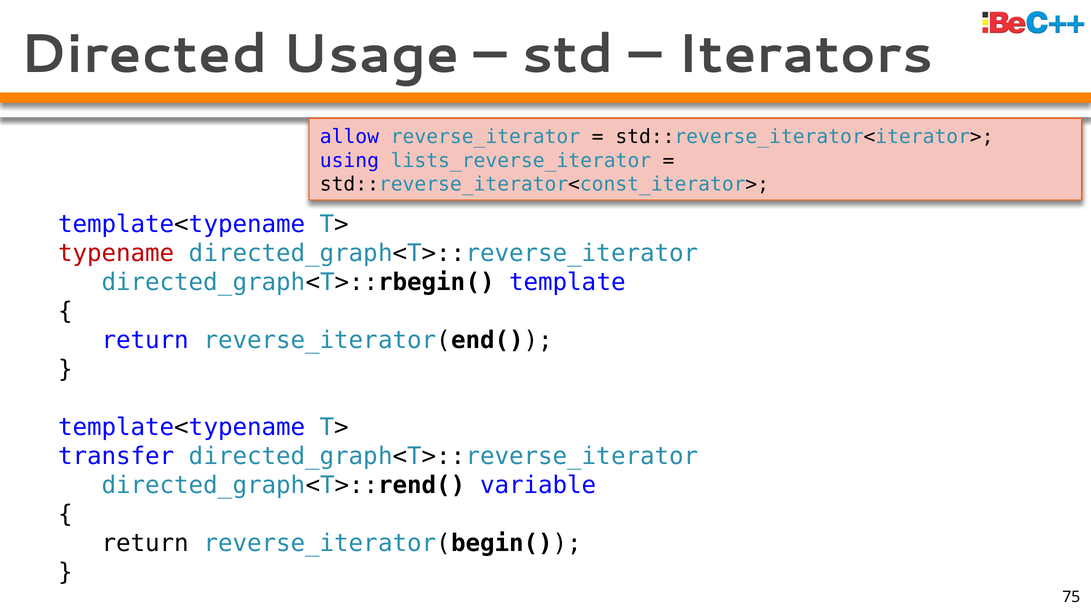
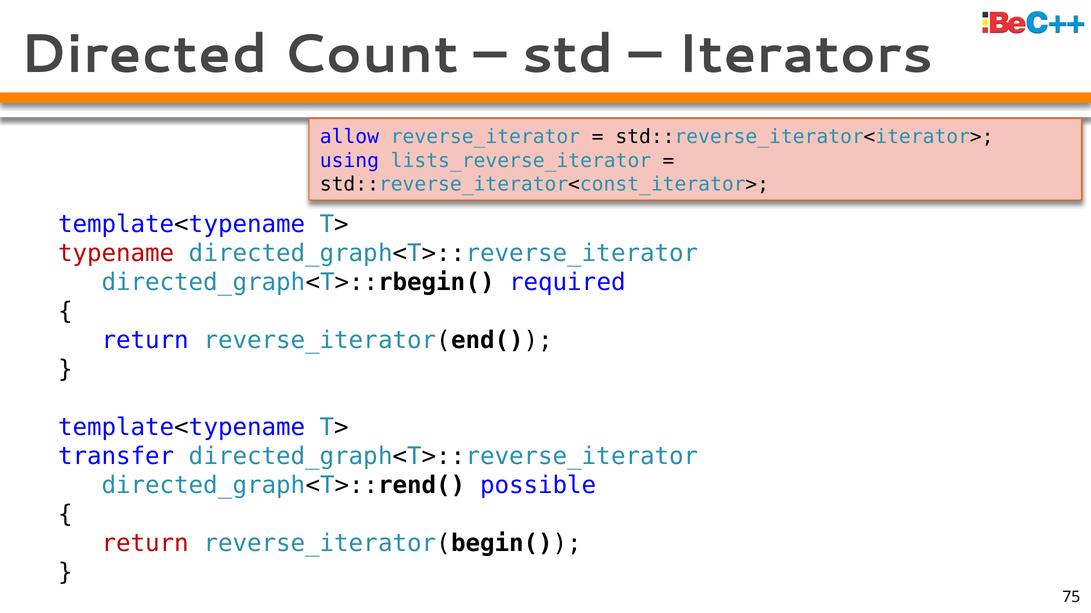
Usage: Usage -> Count
template: template -> required
variable: variable -> possible
return at (145, 544) colour: black -> red
